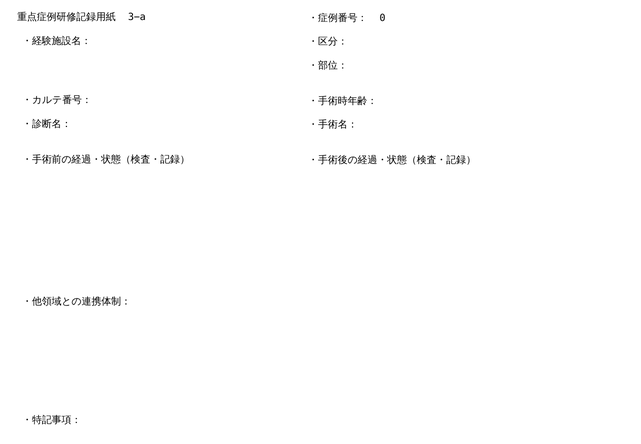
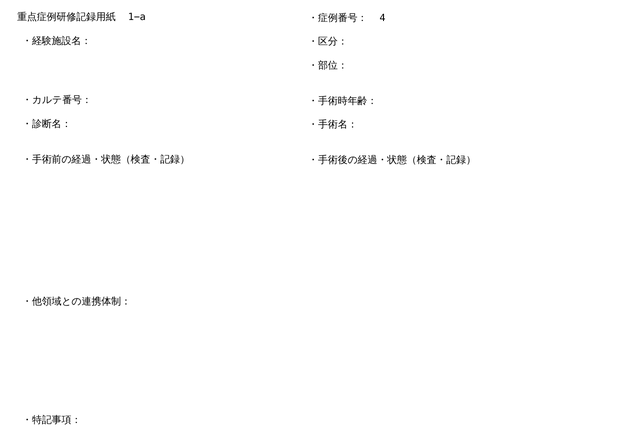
3−a: 3−a -> 1−a
0: 0 -> 4
